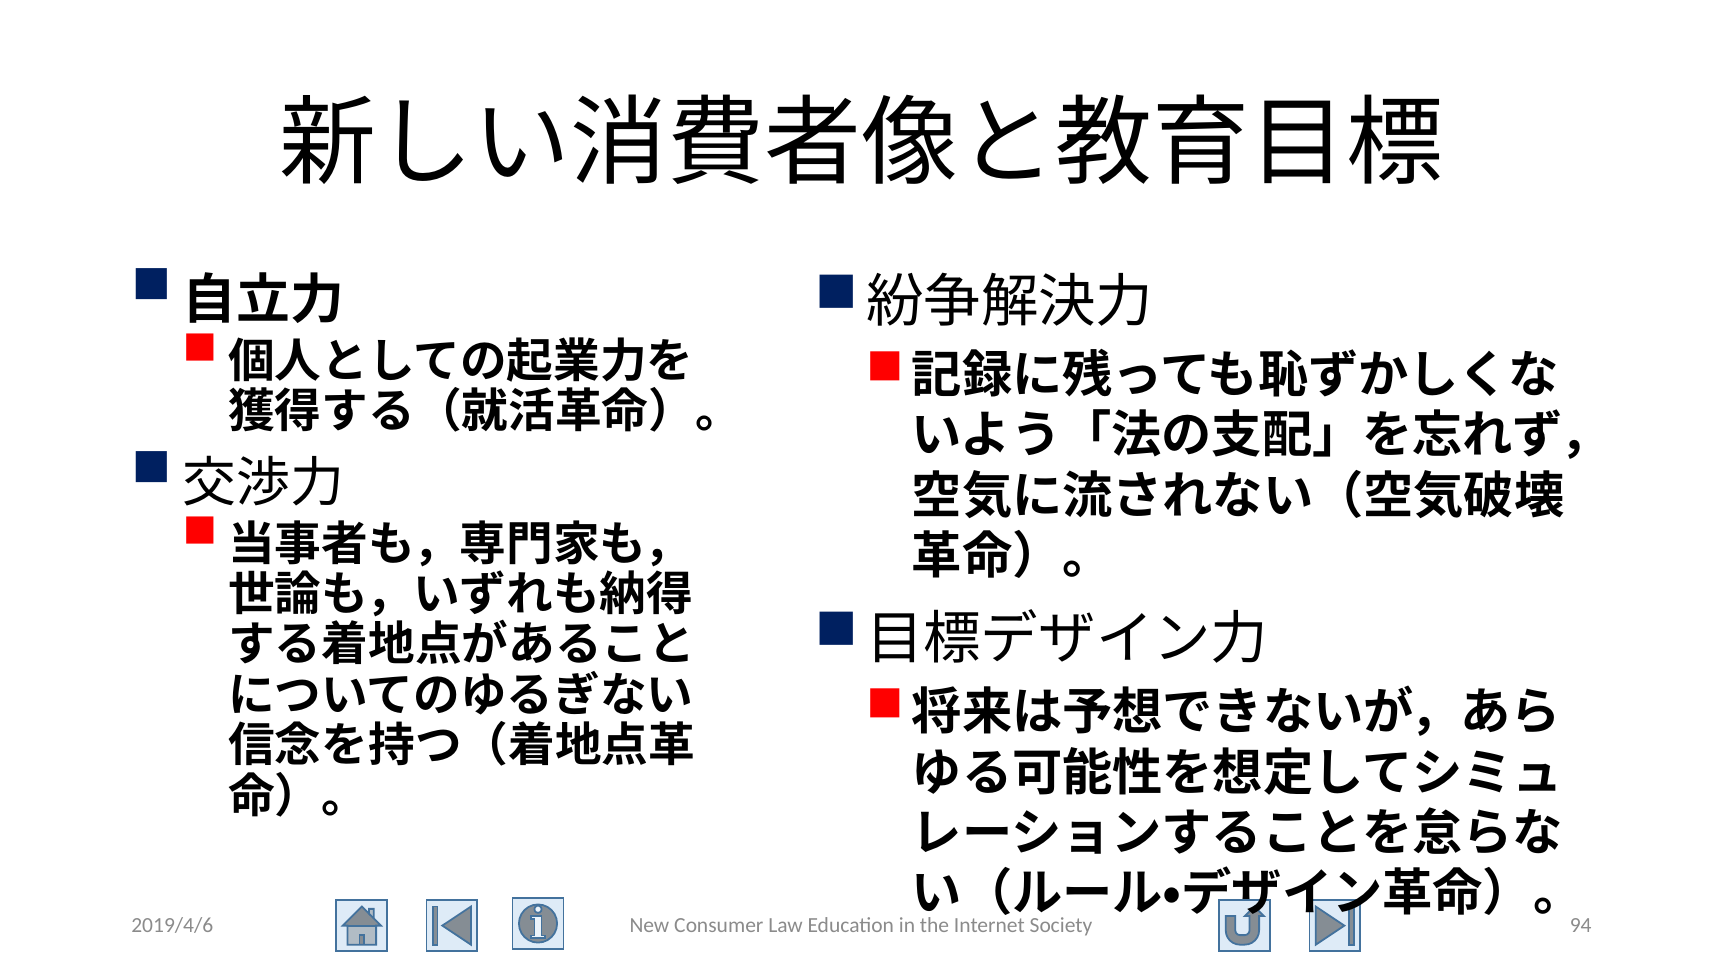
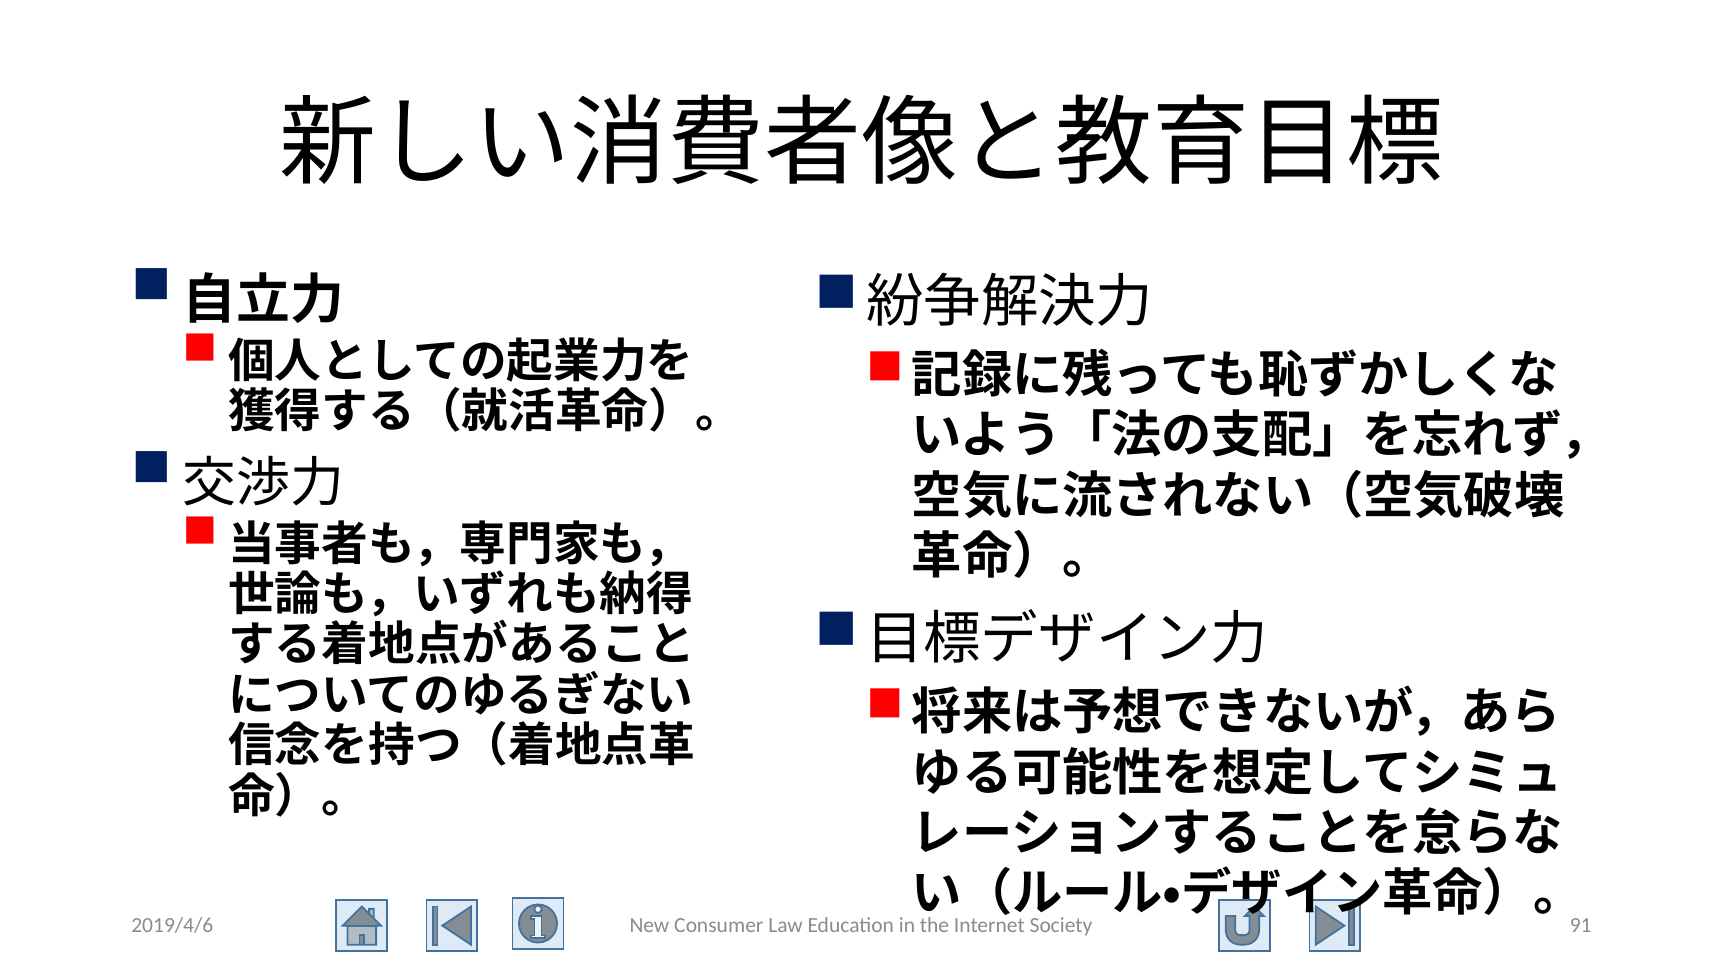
94: 94 -> 91
